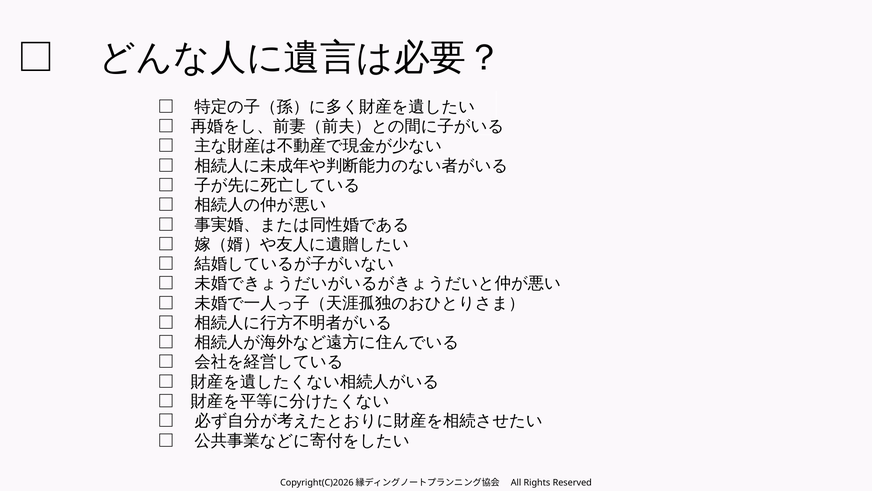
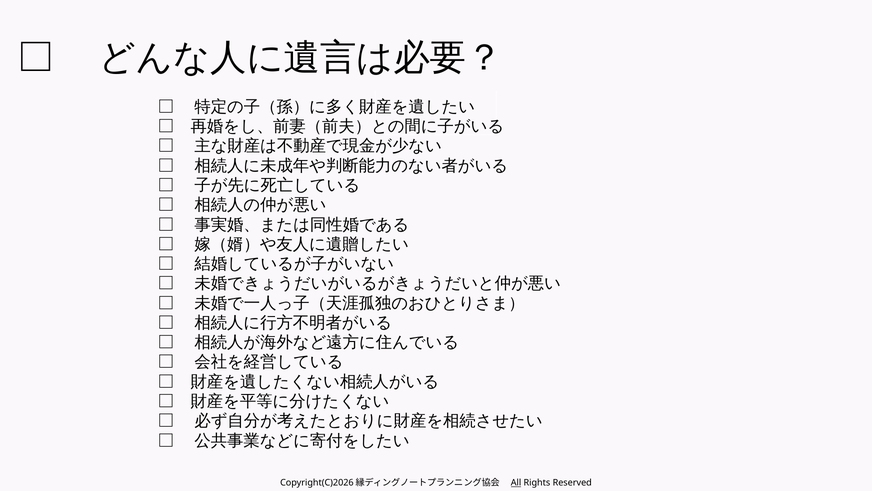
All underline: none -> present
